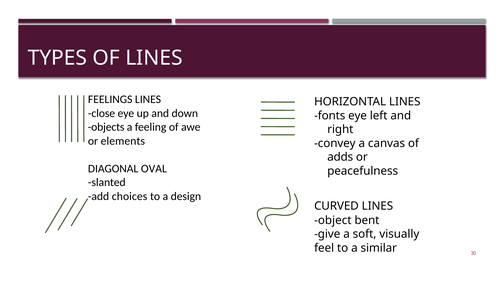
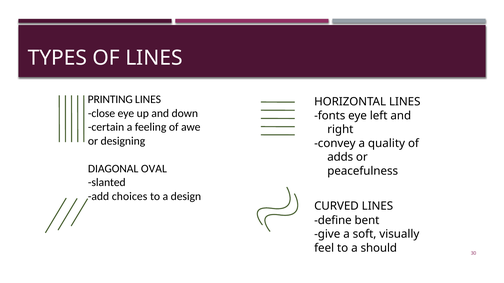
FEELINGS: FEELINGS -> PRINTING
objects: objects -> certain
elements: elements -> designing
canvas: canvas -> quality
object: object -> define
similar: similar -> should
